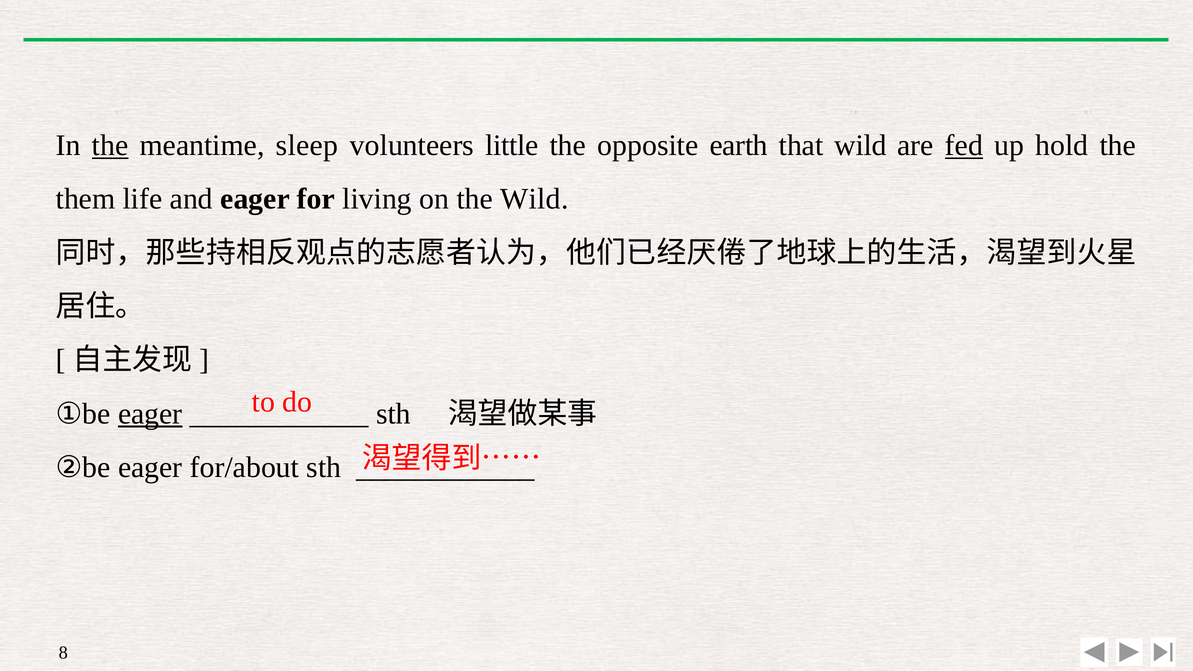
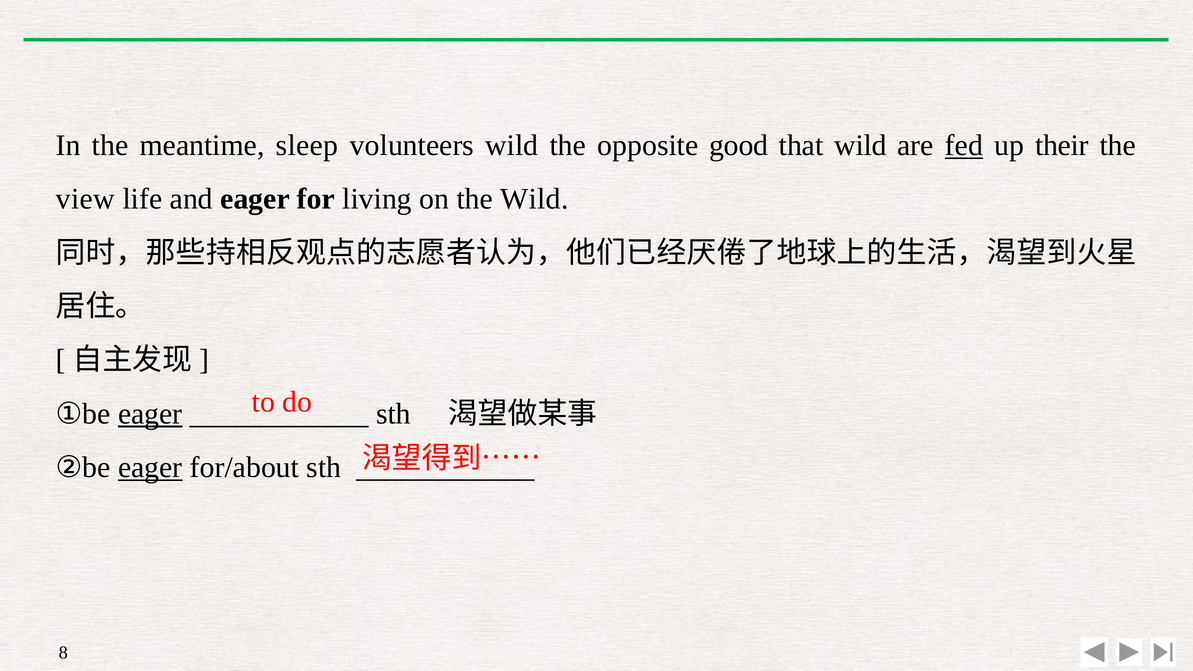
the at (110, 145) underline: present -> none
volunteers little: little -> wild
earth: earth -> good
hold: hold -> their
them: them -> view
eager at (150, 467) underline: none -> present
